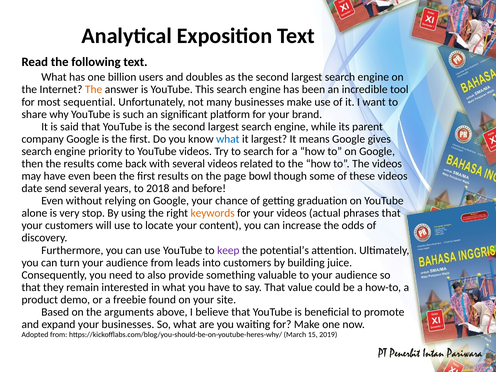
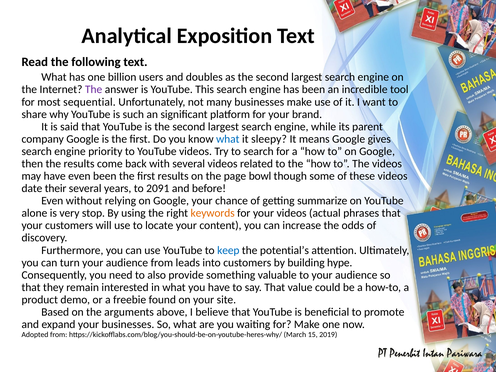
The at (94, 90) colour: orange -> purple
it largest: largest -> sleepy
send: send -> their
2018: 2018 -> 2091
graduation: graduation -> summarize
keep colour: purple -> blue
juice: juice -> hype
